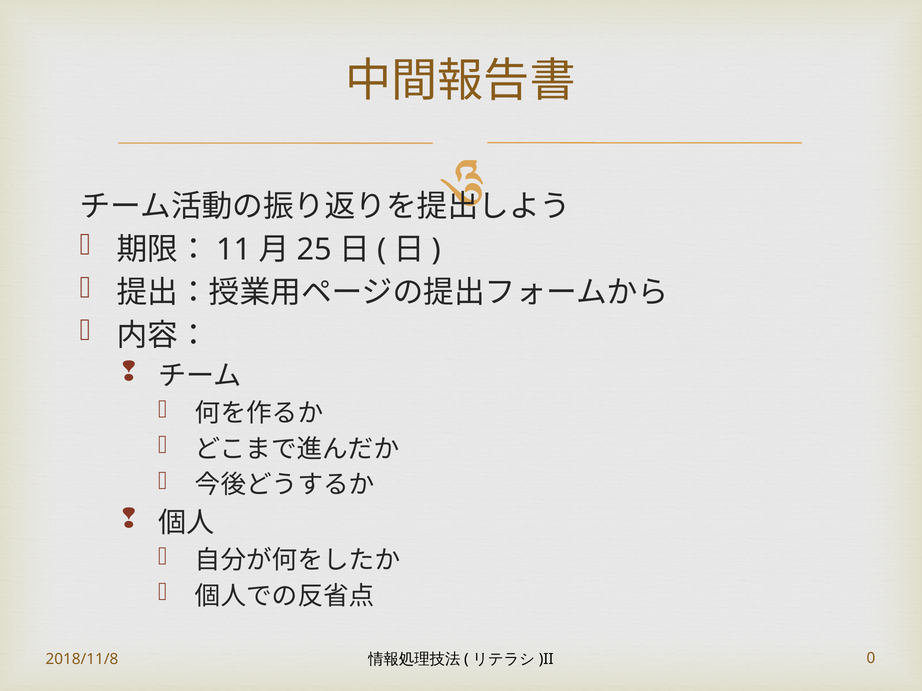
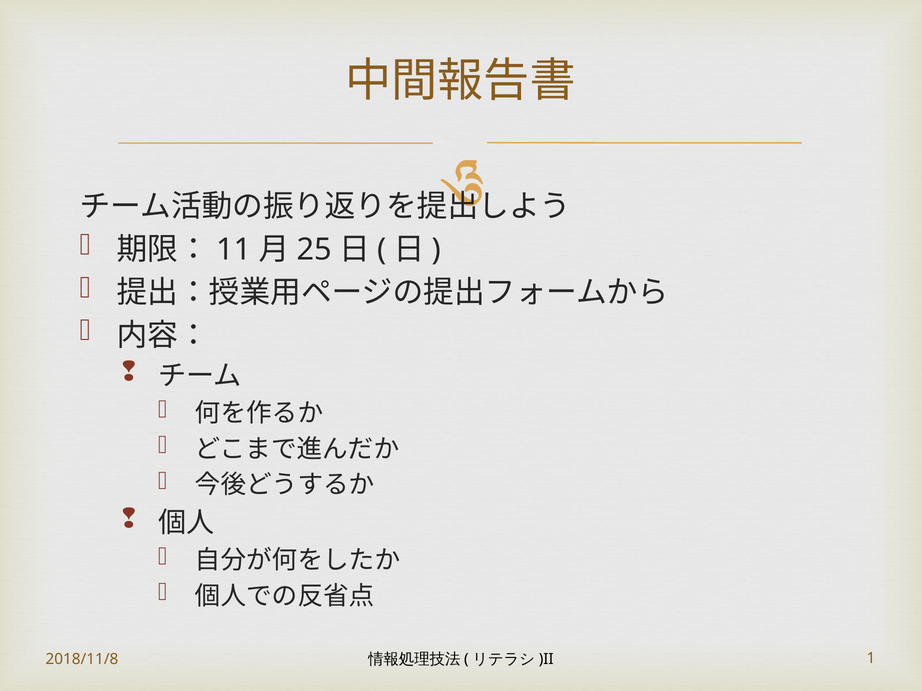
0: 0 -> 1
